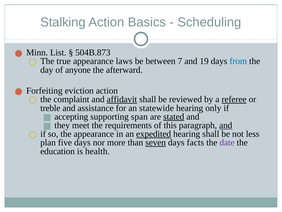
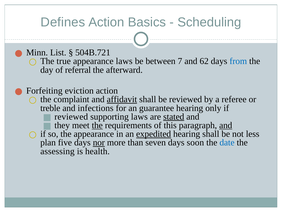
Stalking: Stalking -> Defines
504B.873: 504B.873 -> 504B.721
19: 19 -> 62
anyone: anyone -> referral
referee underline: present -> none
assistance: assistance -> infections
statewide: statewide -> guarantee
accepting at (71, 116): accepting -> reviewed
supporting span: span -> laws
the at (97, 125) underline: none -> present
nor underline: none -> present
seven underline: present -> none
facts: facts -> soon
date colour: purple -> blue
education: education -> assessing
